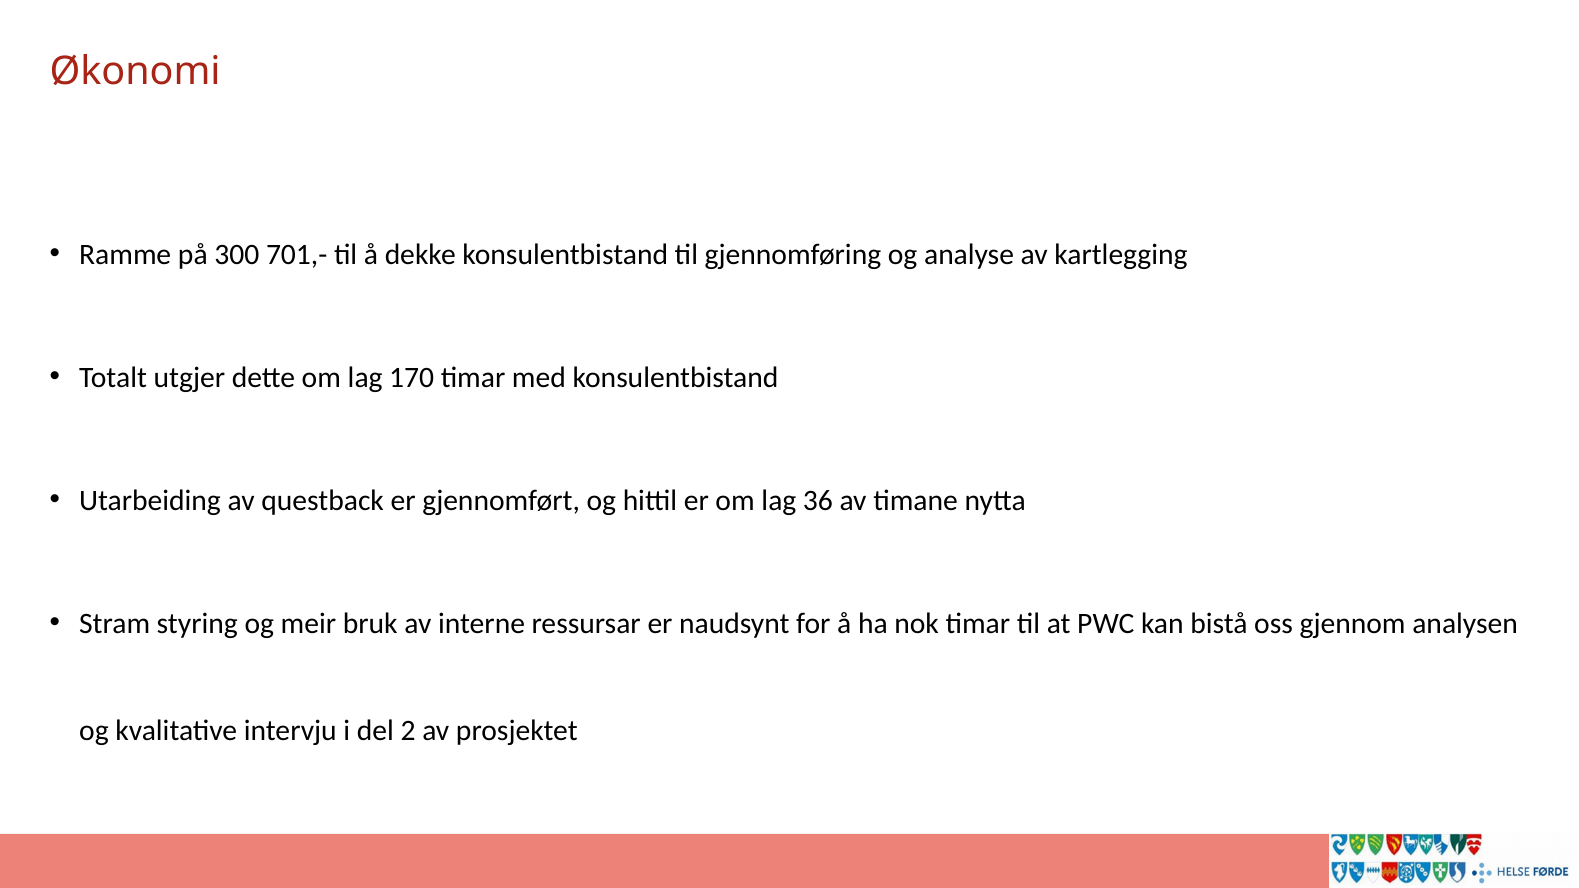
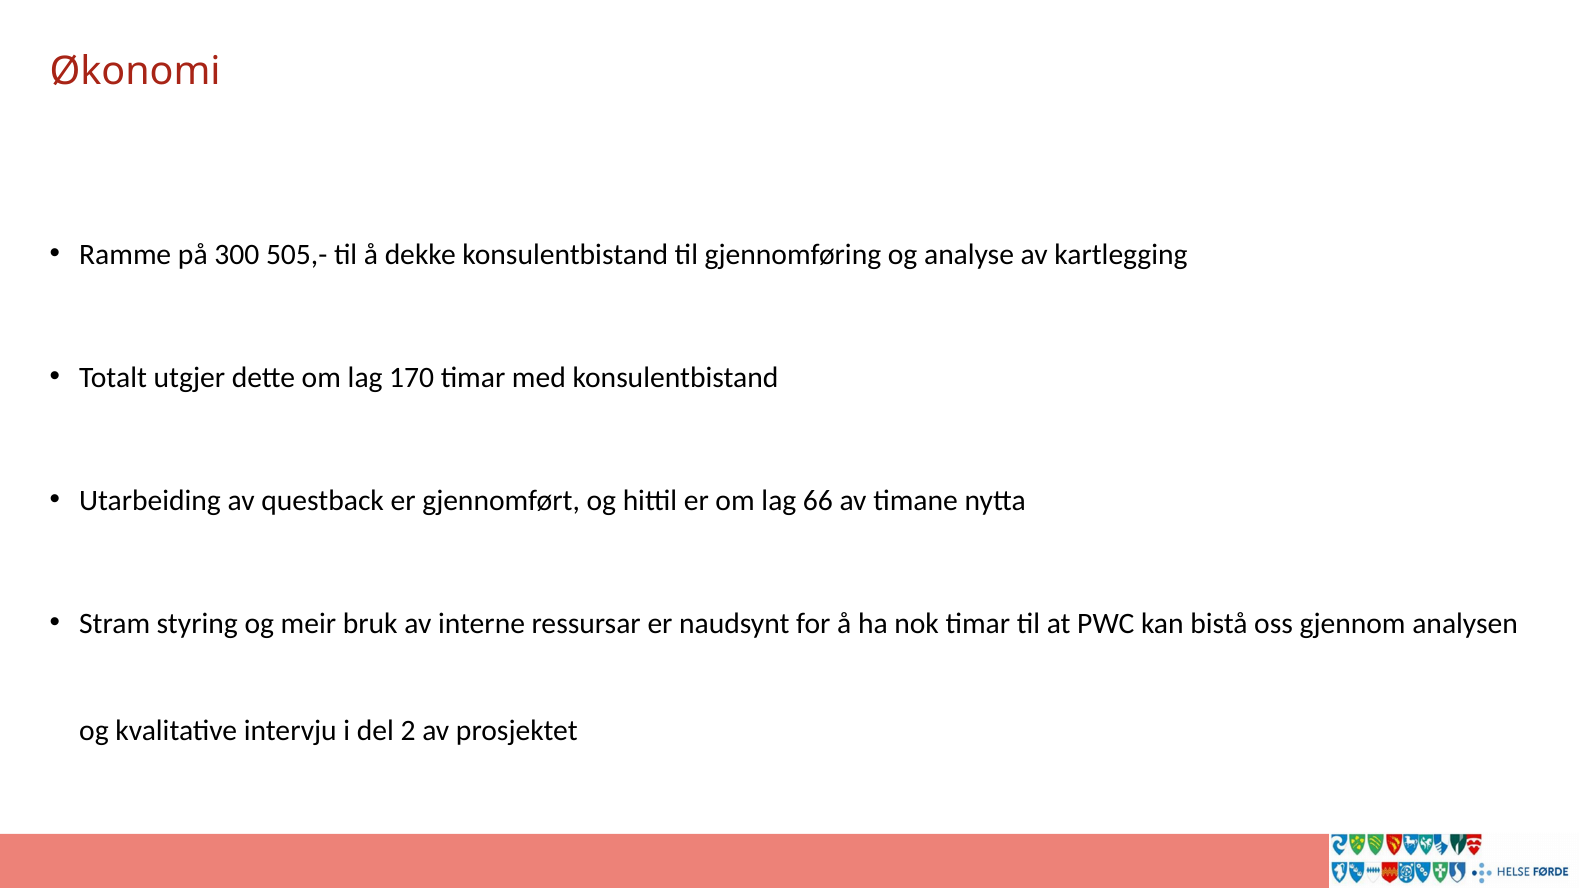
701,-: 701,- -> 505,-
36: 36 -> 66
